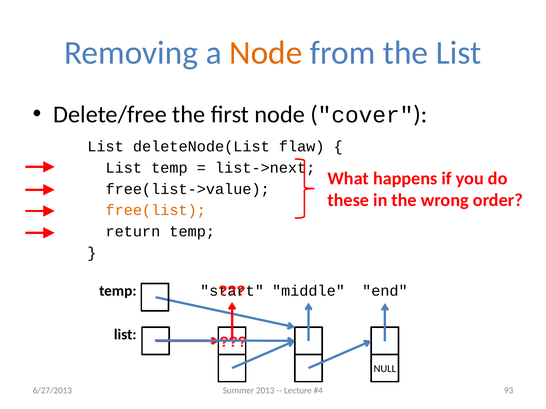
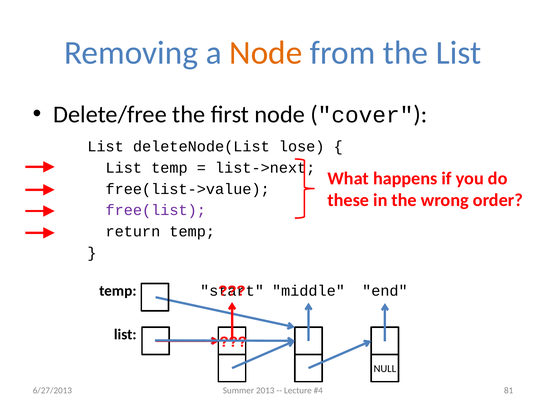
flaw: flaw -> lose
free(list colour: orange -> purple
93: 93 -> 81
